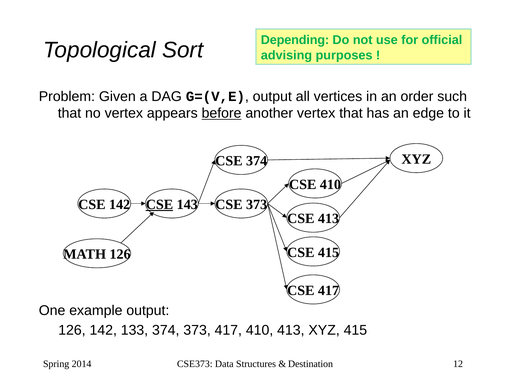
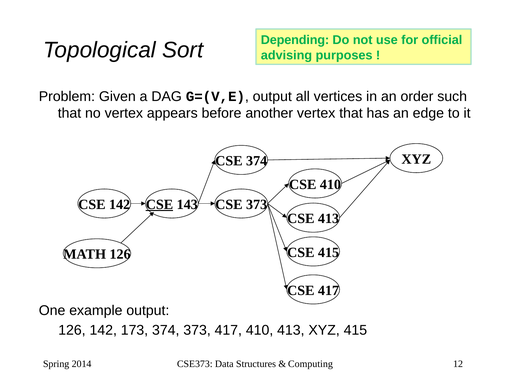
before underline: present -> none
133: 133 -> 173
Destination: Destination -> Computing
